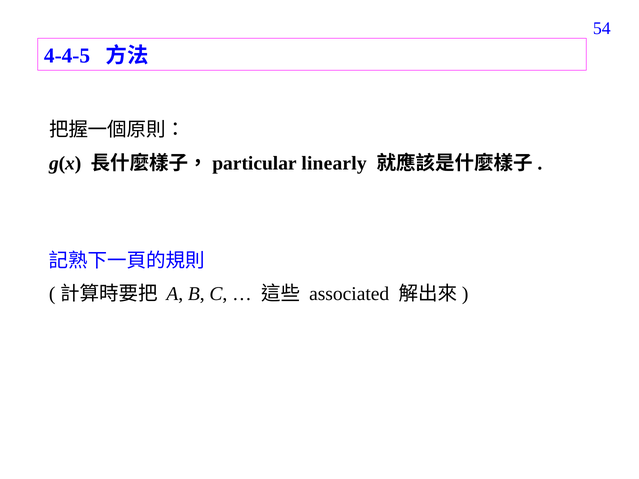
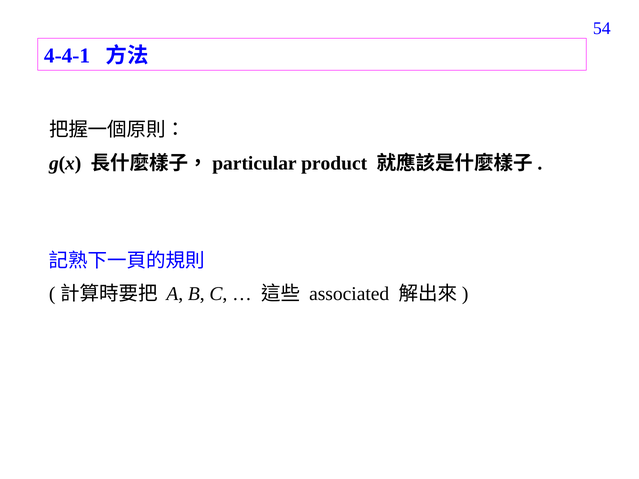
4-4-5: 4-4-5 -> 4-4-1
linearly: linearly -> product
